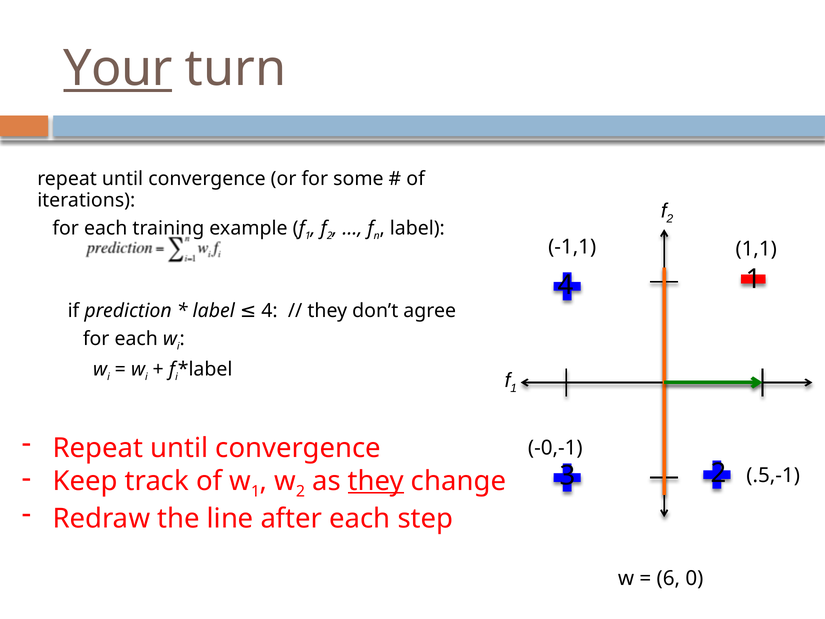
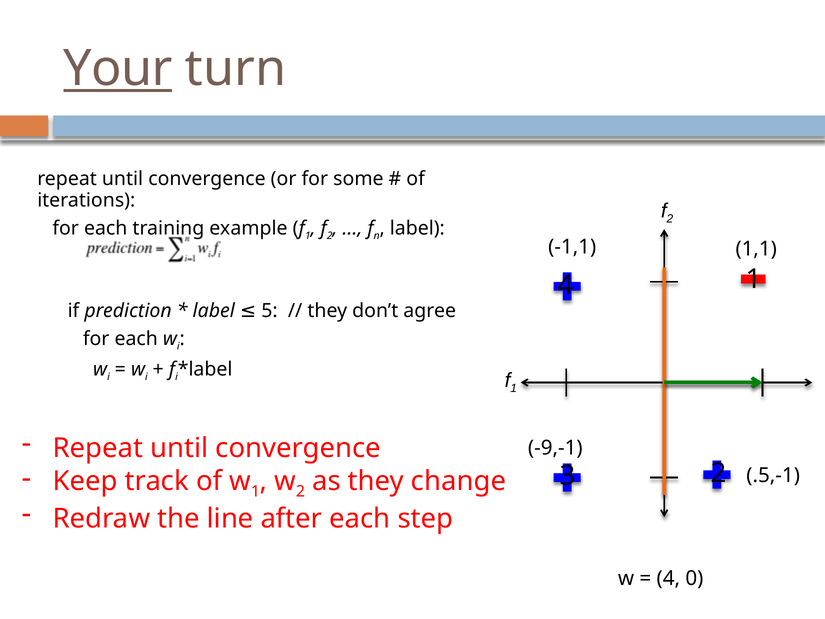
label 4: 4 -> 5
-0,-1: -0,-1 -> -9,-1
they at (376, 481) underline: present -> none
6 at (668, 578): 6 -> 4
